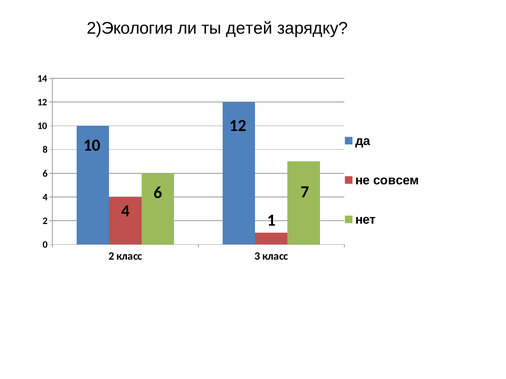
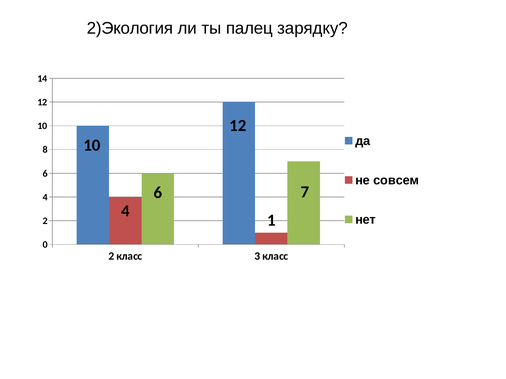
детей: детей -> палец
